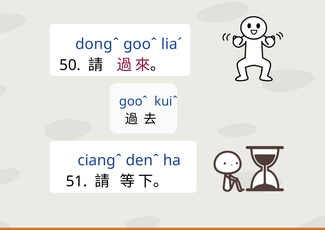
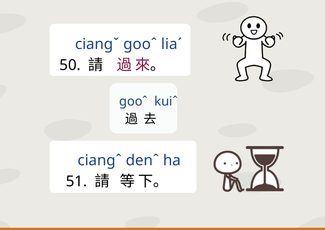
dongˆ: dongˆ -> ciangˇ
